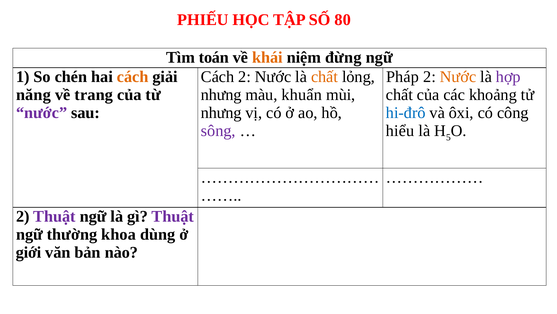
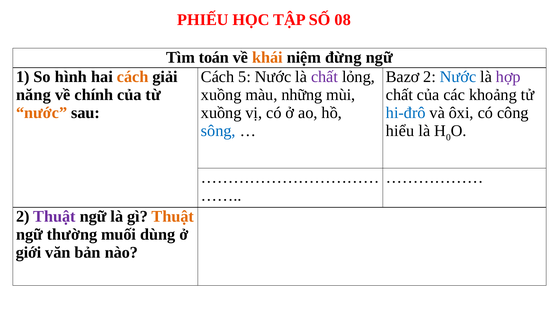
80: 80 -> 08
chén: chén -> hình
Cách 2: 2 -> 5
chất at (324, 77) colour: orange -> purple
Pháp: Pháp -> Bazơ
Nước at (458, 77) colour: orange -> blue
trang: trang -> chính
nhưng at (221, 95): nhưng -> xuồng
khuẩn: khuẩn -> những
nước at (42, 113) colour: purple -> orange
nhưng at (221, 113): nhưng -> xuồng
sông colour: purple -> blue
5: 5 -> 0
Thuật at (173, 216) colour: purple -> orange
khoa: khoa -> muối
